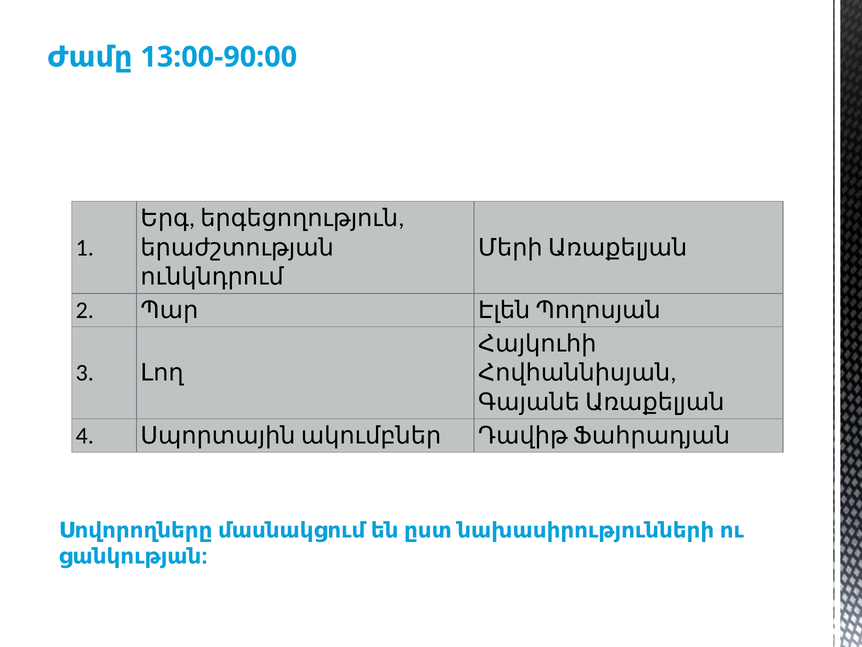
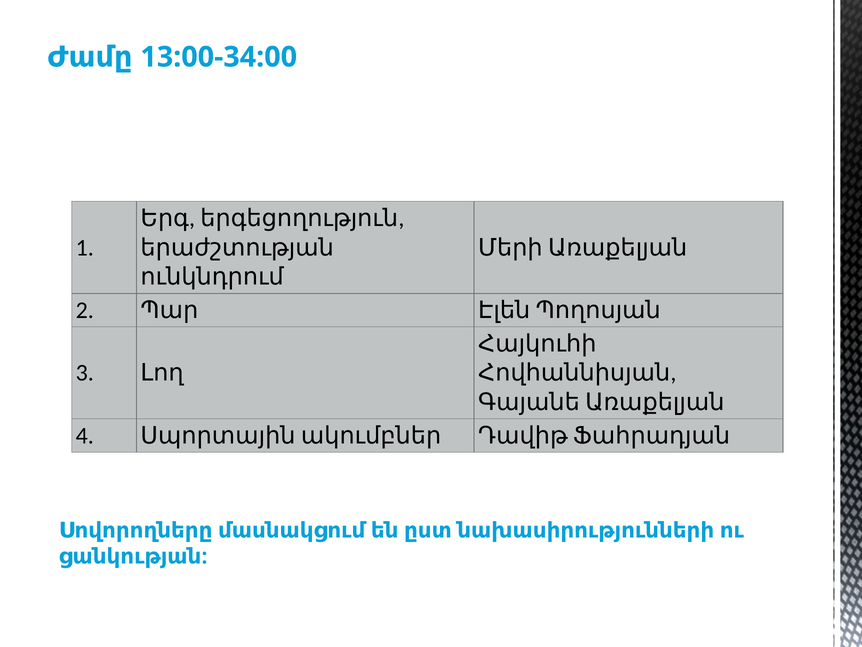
13:00-90:00: 13:00-90:00 -> 13:00-34:00
